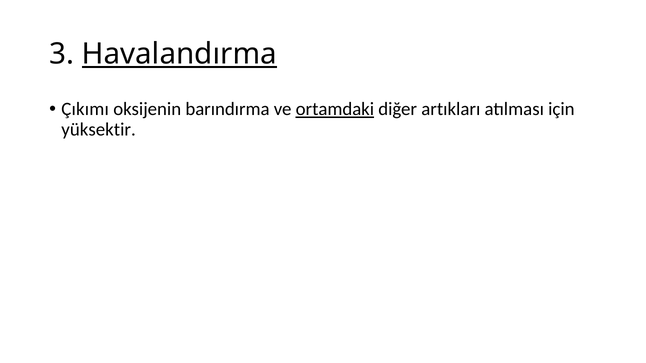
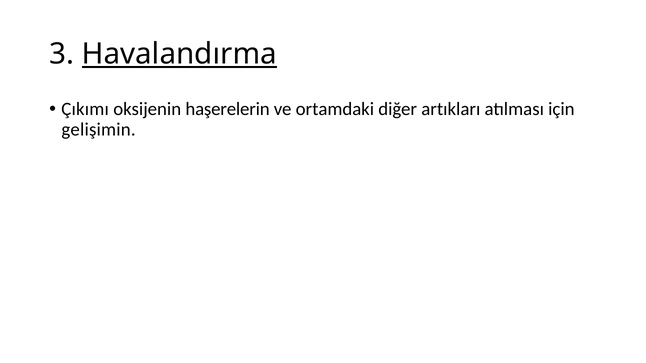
barındırma: barındırma -> haşerelerin
ortamdaki underline: present -> none
yüksektir: yüksektir -> gelişimin
